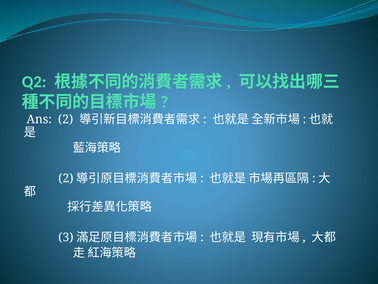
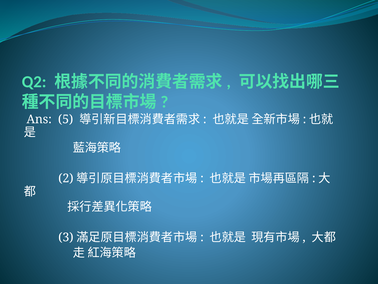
Ans 2: 2 -> 5
